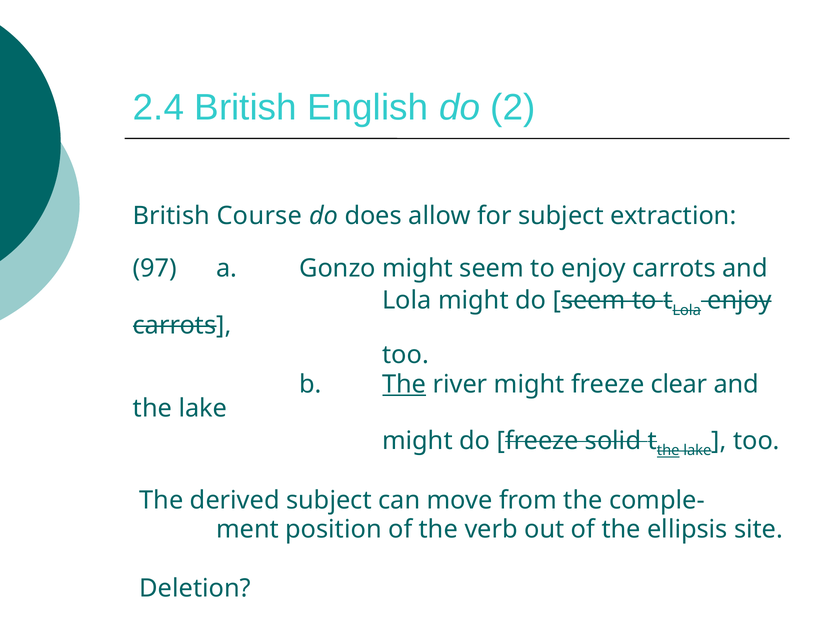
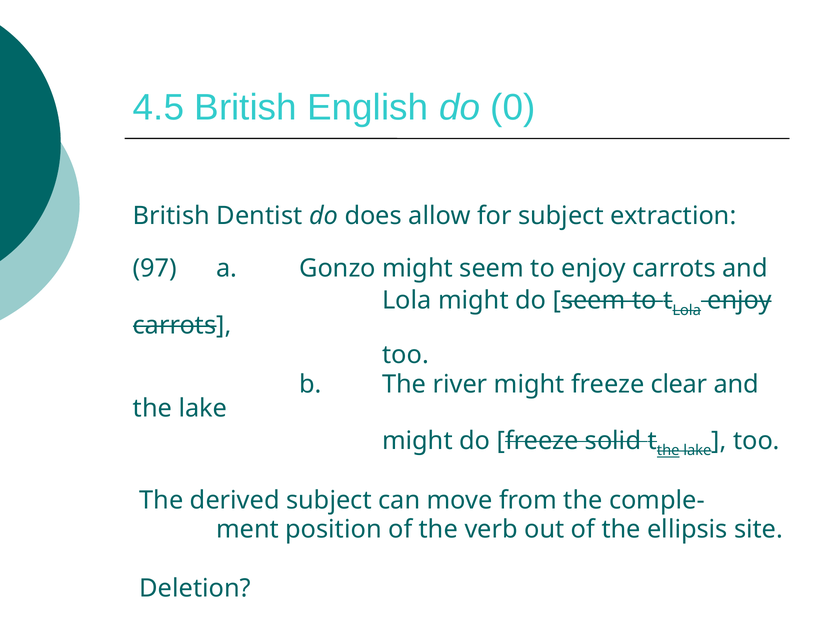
2.4: 2.4 -> 4.5
2: 2 -> 0
Course: Course -> Dentist
The at (404, 384) underline: present -> none
